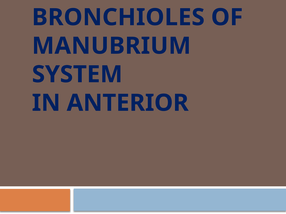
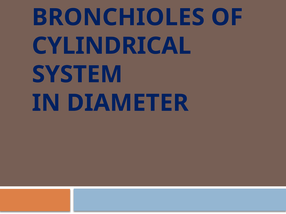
MANUBRIUM: MANUBRIUM -> CYLINDRICAL
ANTERIOR: ANTERIOR -> DIAMETER
